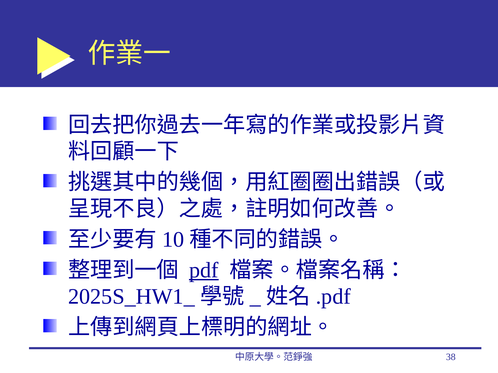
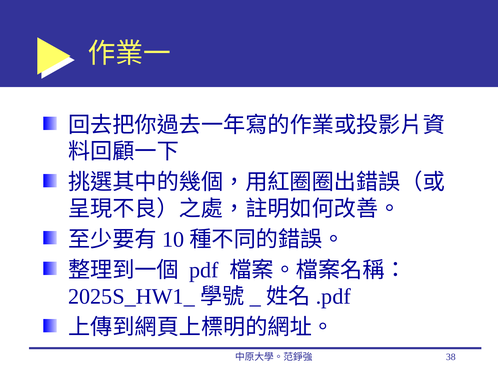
pdf underline: present -> none
